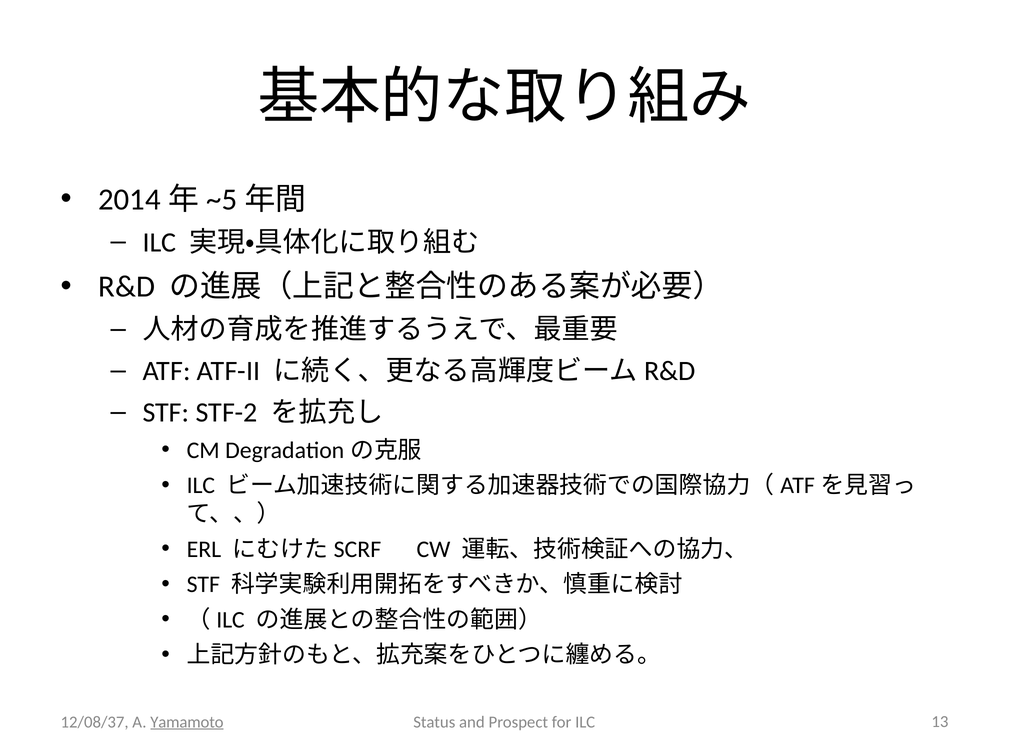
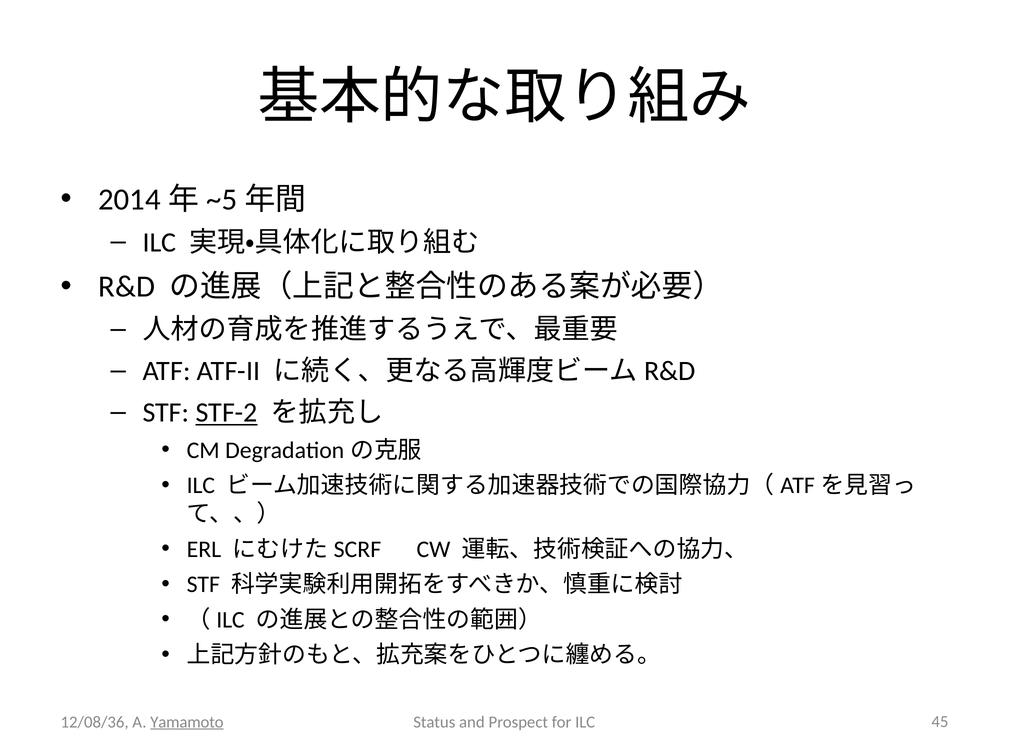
STF-2 underline: none -> present
12/08/37: 12/08/37 -> 12/08/36
13: 13 -> 45
